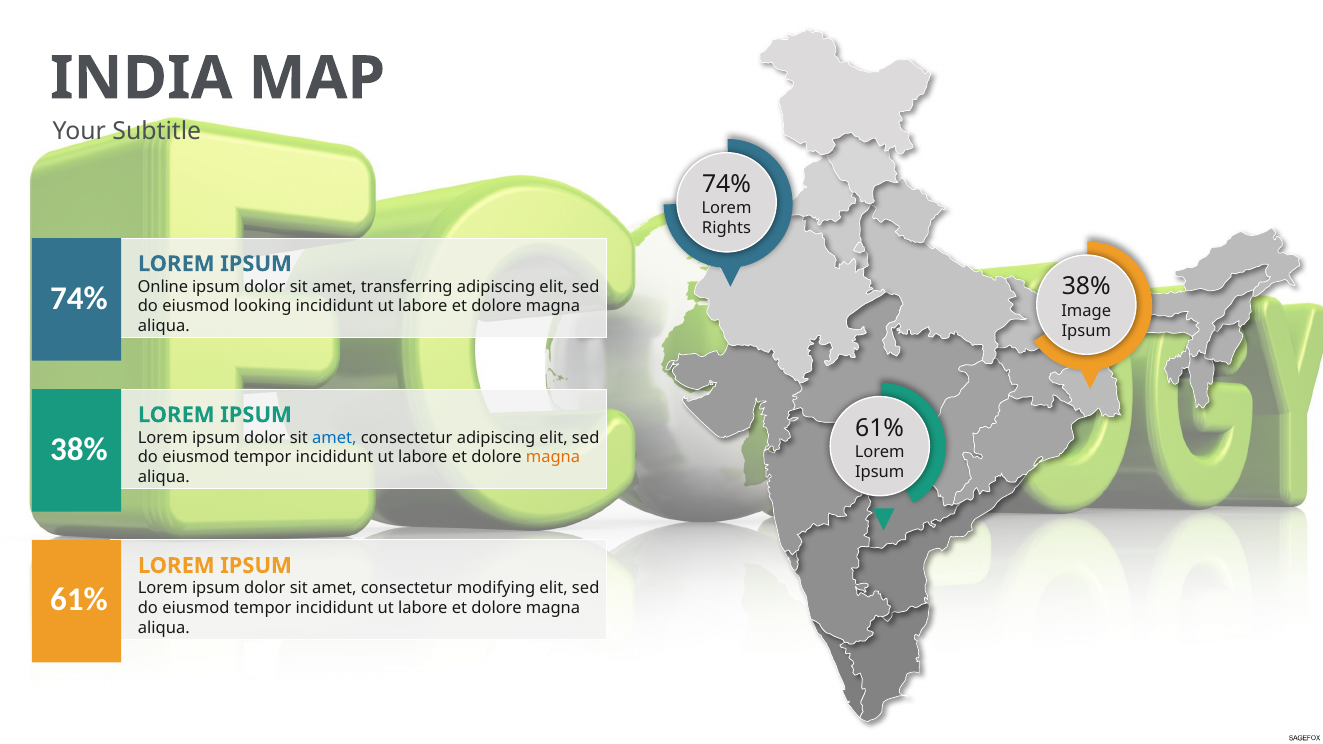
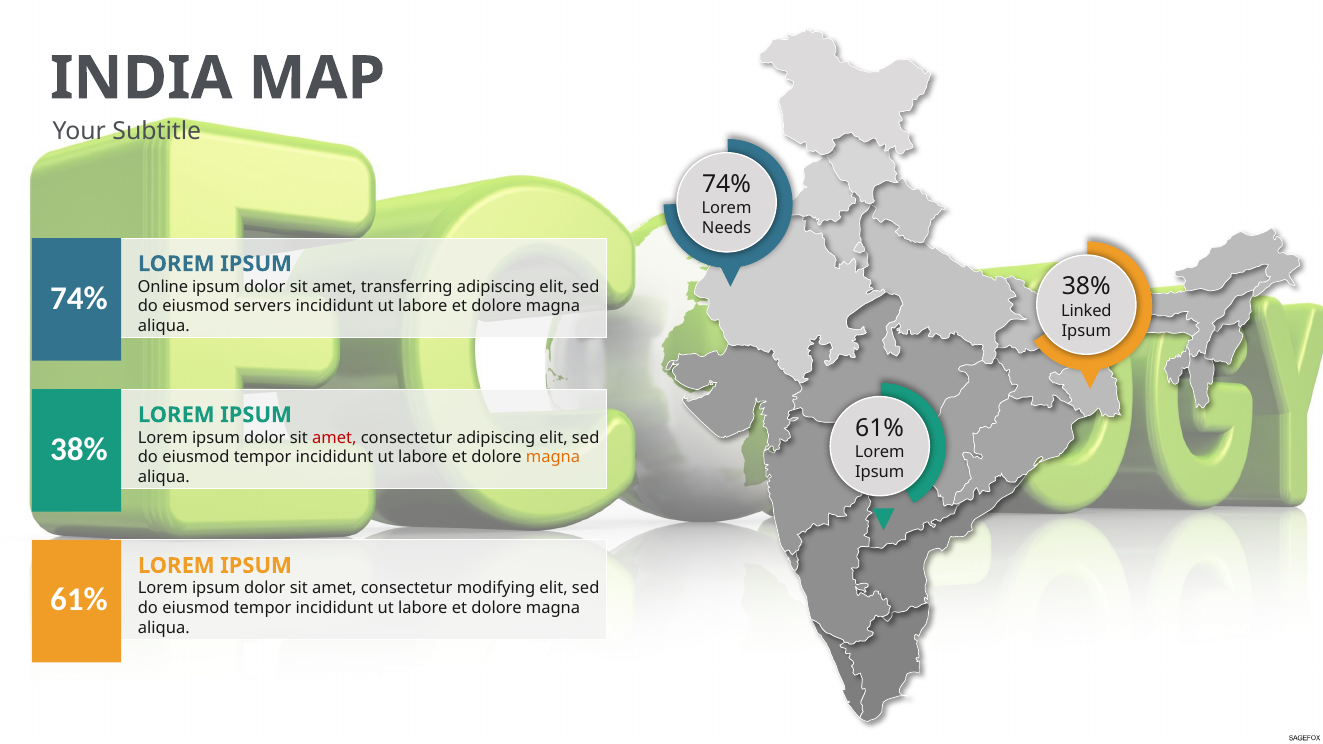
Rights: Rights -> Needs
looking: looking -> servers
Image: Image -> Linked
amet at (334, 438) colour: blue -> red
